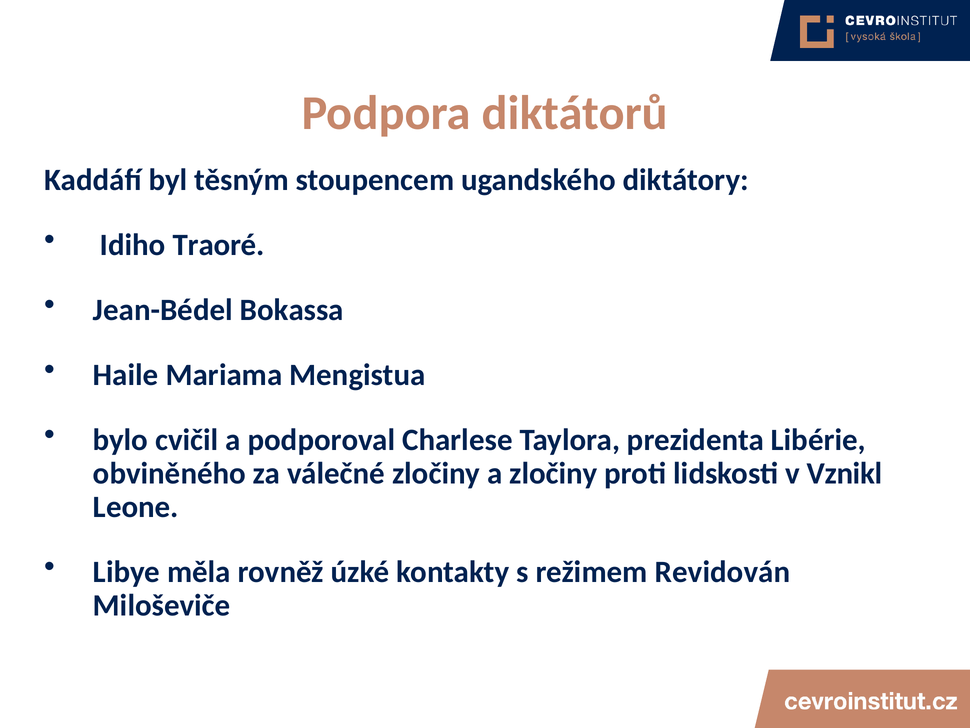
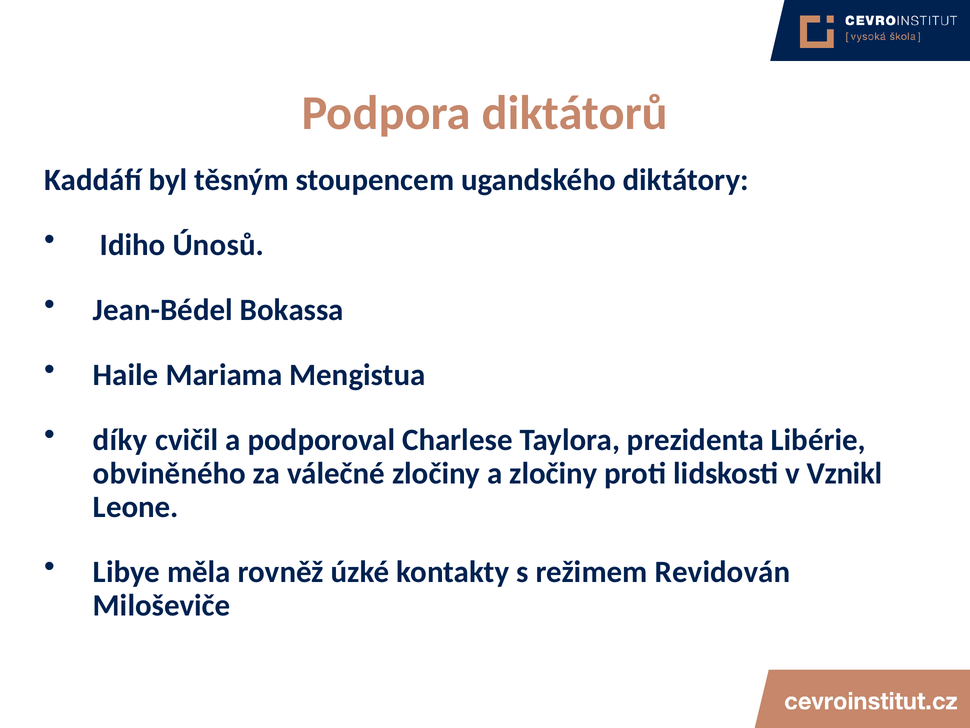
Traoré: Traoré -> Únosů
bylo: bylo -> díky
